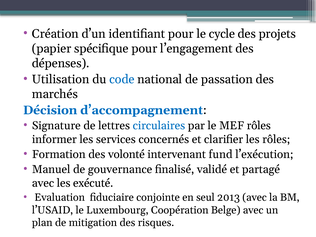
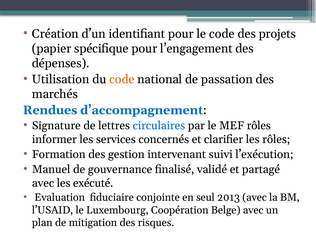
le cycle: cycle -> code
code at (122, 79) colour: blue -> orange
Décision: Décision -> Rendues
volonté: volonté -> gestion
fund: fund -> suivi
